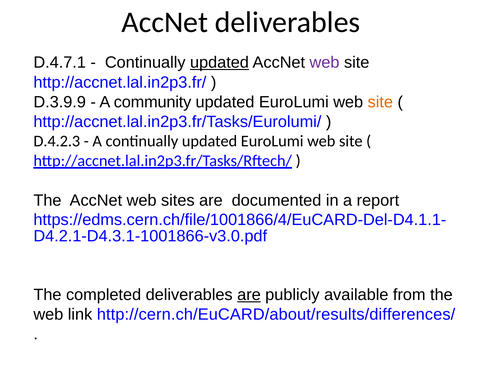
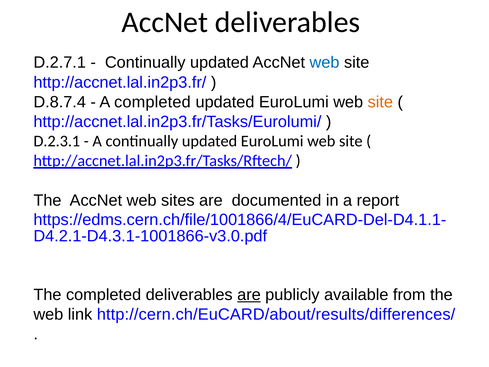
D.4.7.1: D.4.7.1 -> D.2.7.1
updated at (219, 62) underline: present -> none
web at (325, 62) colour: purple -> blue
D.3.9.9: D.3.9.9 -> D.8.7.4
A community: community -> completed
D.4.2.3: D.4.2.3 -> D.2.3.1
